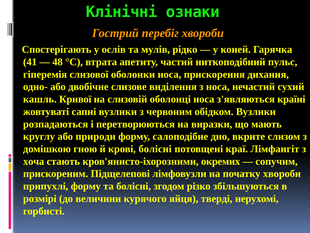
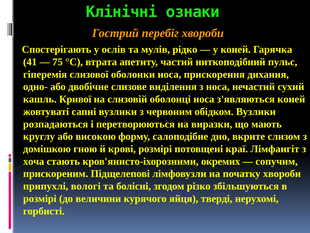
48: 48 -> 75
з'являються країні: країні -> коней
природи: природи -> високою
крові болісні: болісні -> розмірі
припухлі форму: форму -> вологі
